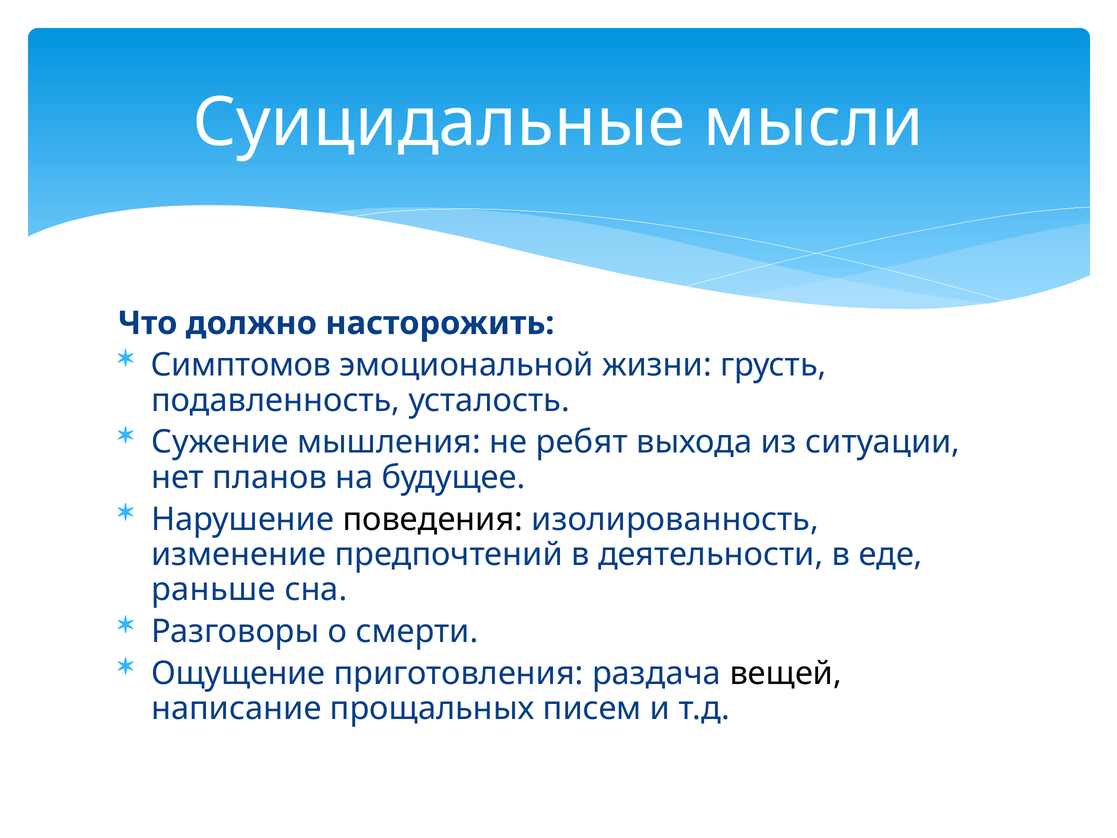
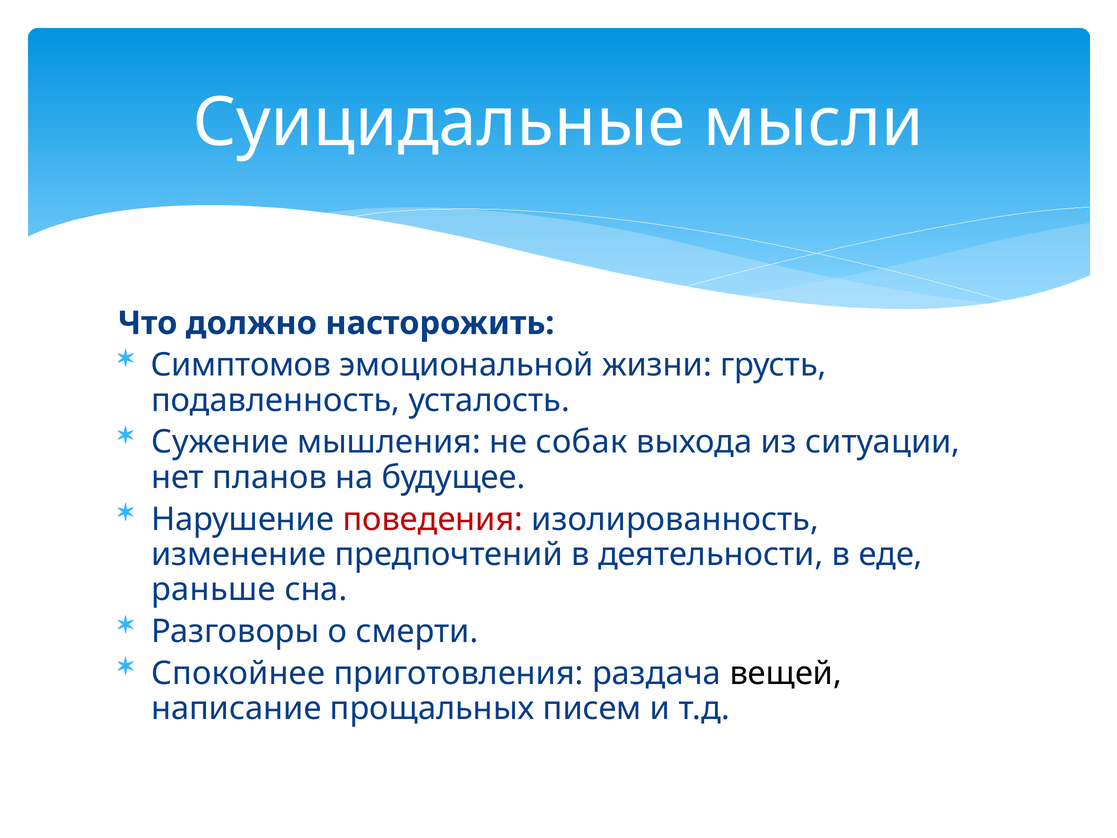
ребят: ребят -> собак
поведения colour: black -> red
Ощущение: Ощущение -> Спокойнее
